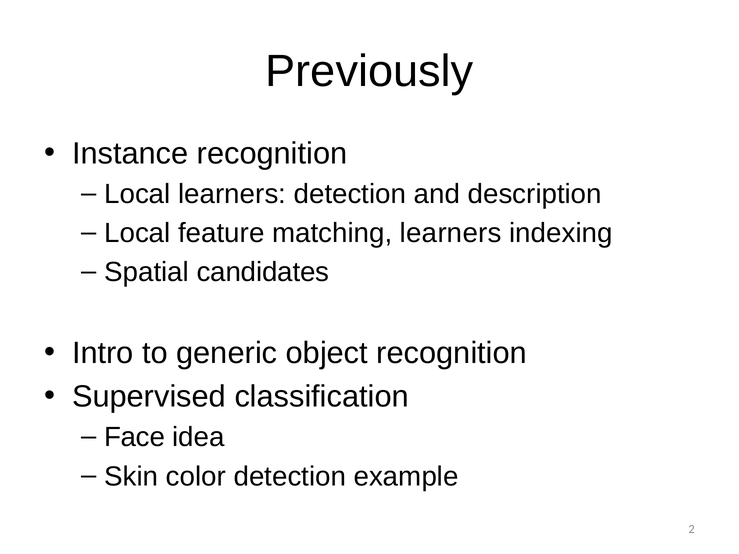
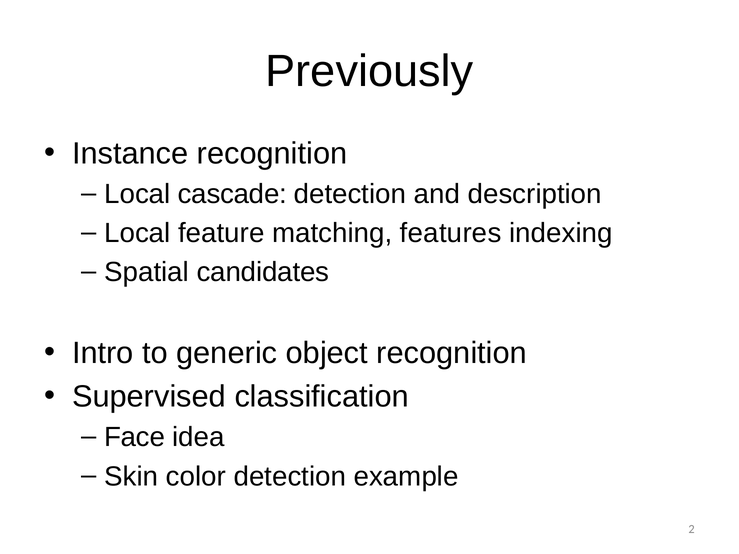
Local learners: learners -> cascade
matching learners: learners -> features
